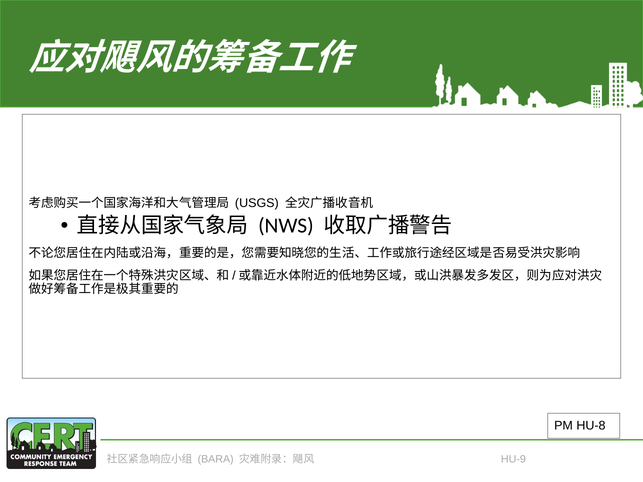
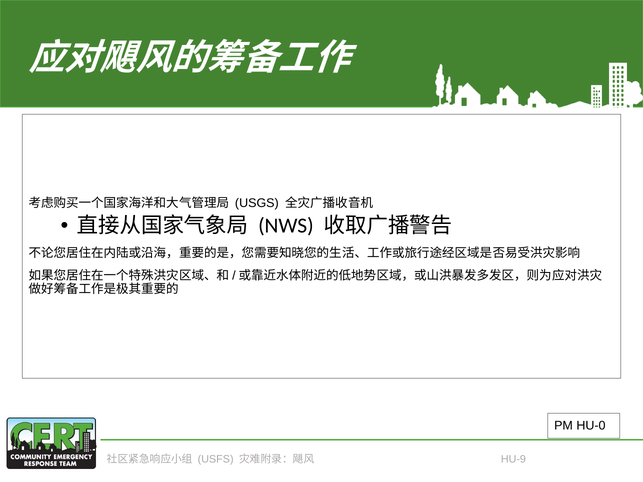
HU-8: HU-8 -> HU-0
BARA: BARA -> USFS
